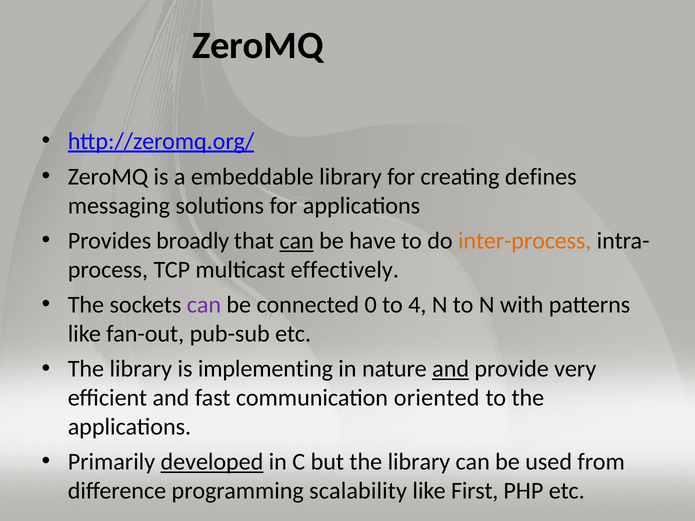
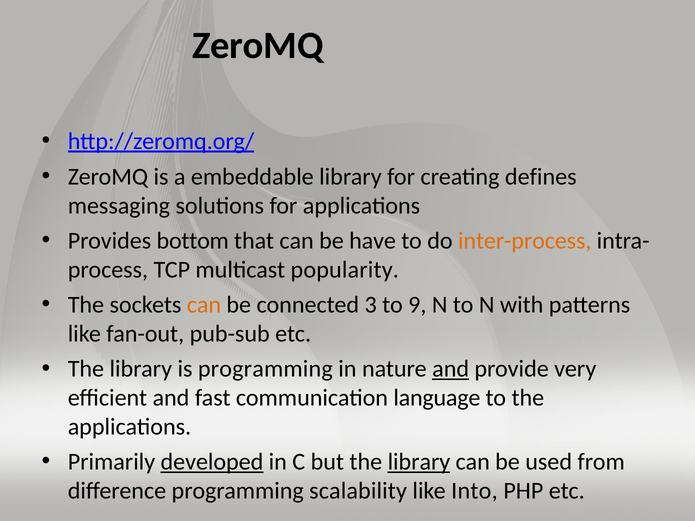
broadly: broadly -> bottom
can at (297, 241) underline: present -> none
effectively: effectively -> popularity
can at (204, 305) colour: purple -> orange
0: 0 -> 3
4: 4 -> 9
is implementing: implementing -> programming
oriented: oriented -> language
library at (419, 462) underline: none -> present
First: First -> Into
